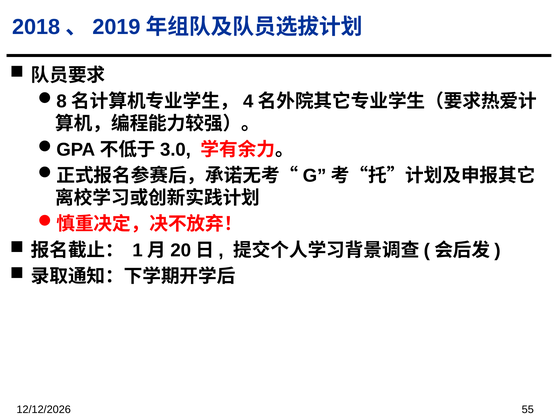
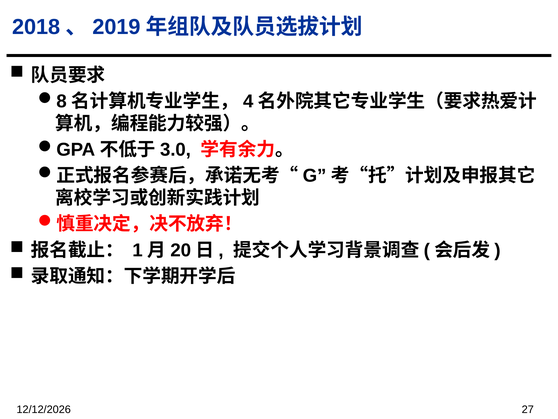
55: 55 -> 27
